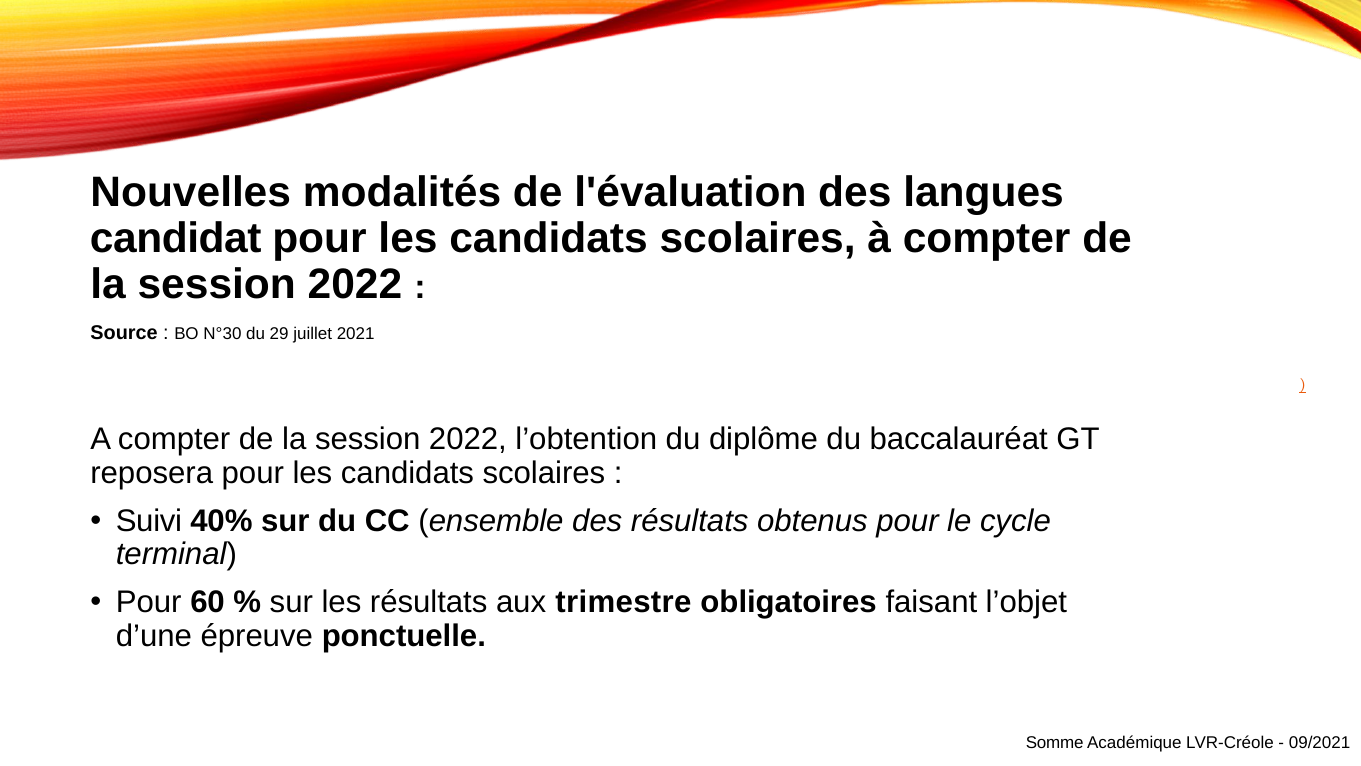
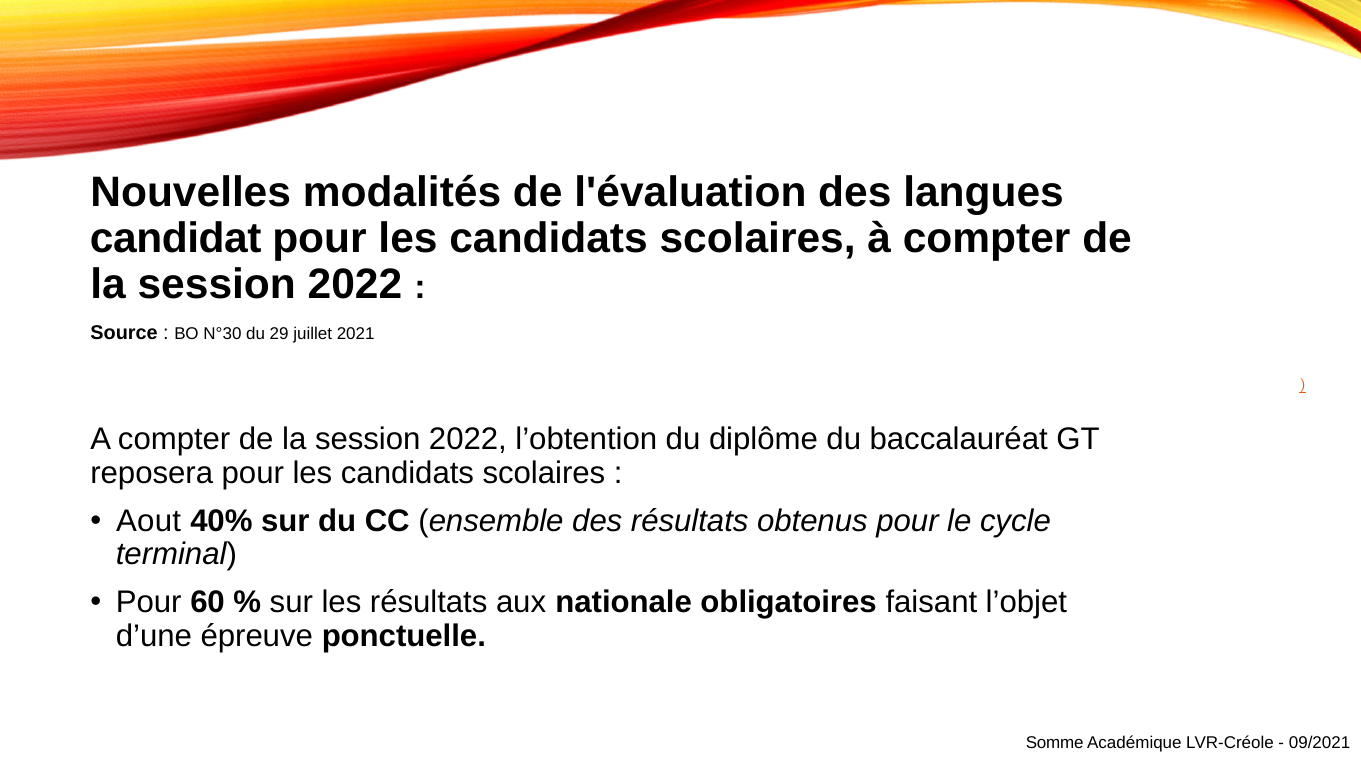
Suivi: Suivi -> Aout
trimestre: trimestre -> nationale
